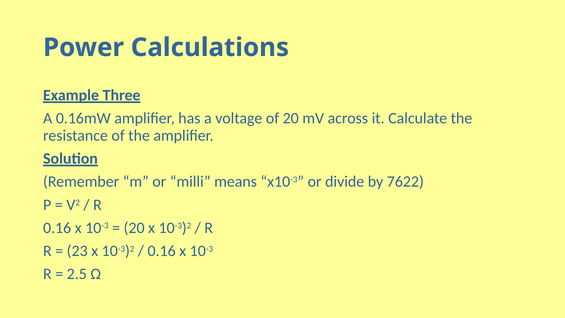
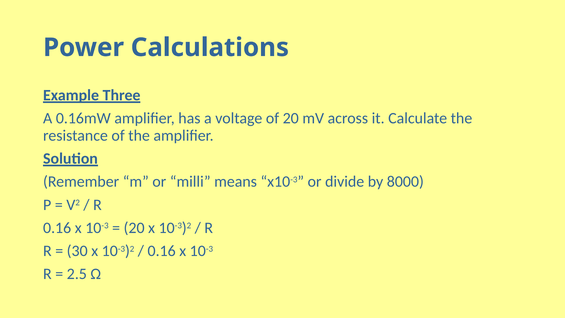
7622: 7622 -> 8000
23: 23 -> 30
